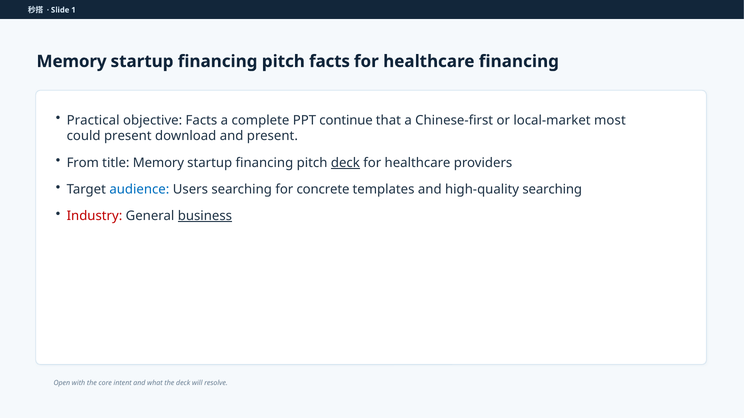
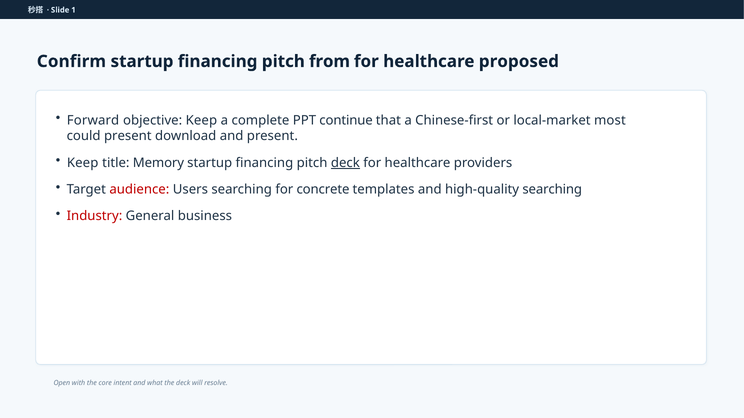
Memory at (72, 61): Memory -> Confirm
pitch facts: facts -> from
healthcare financing: financing -> proposed
Practical: Practical -> Forward
objective Facts: Facts -> Keep
From at (83, 163): From -> Keep
audience colour: blue -> red
business underline: present -> none
